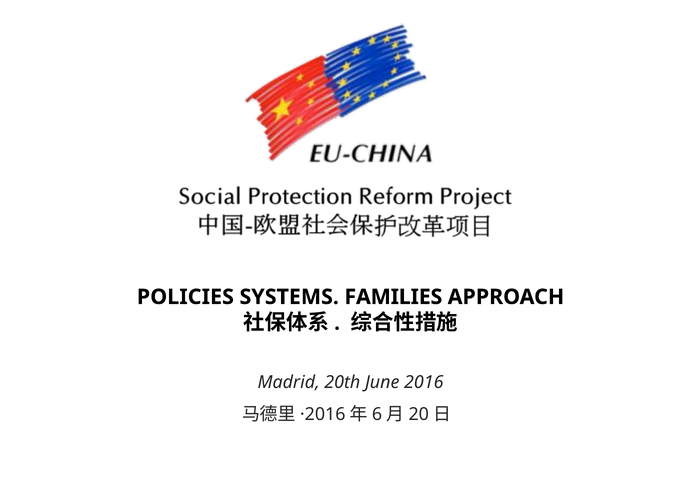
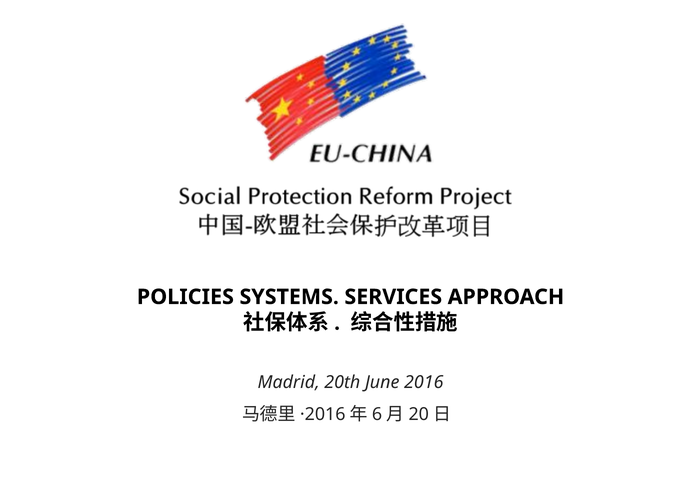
FAMILIES: FAMILIES -> SERVICES
